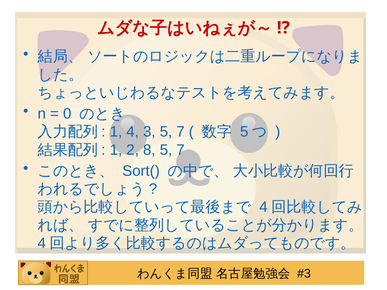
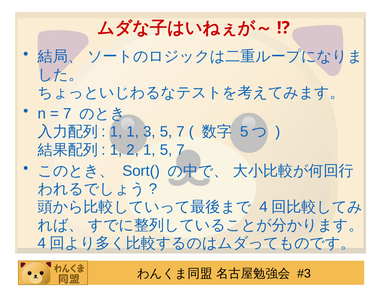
0 at (67, 114): 0 -> 7
1 4: 4 -> 1
2 8: 8 -> 1
